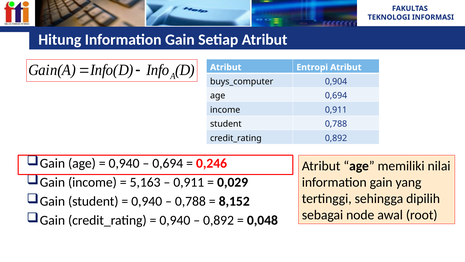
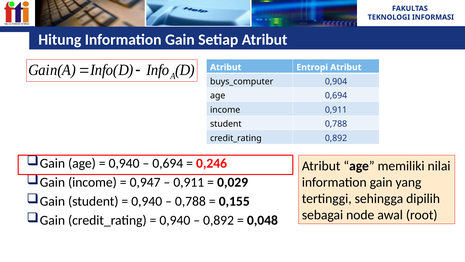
5,163: 5,163 -> 0,947
8,152: 8,152 -> 0,155
